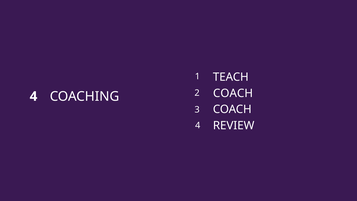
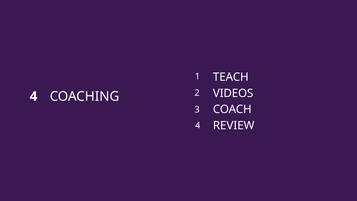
COACH at (233, 93): COACH -> VIDEOS
